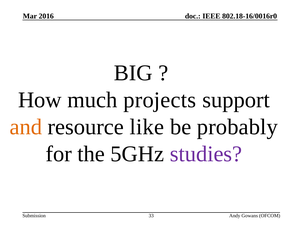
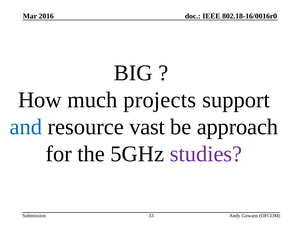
and colour: orange -> blue
like: like -> vast
probably: probably -> approach
